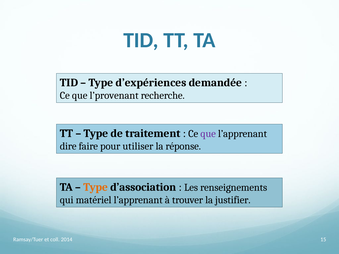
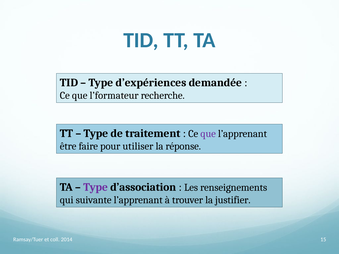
l’provenant: l’provenant -> l’formateur
dire: dire -> être
Type at (96, 187) colour: orange -> purple
matériel: matériel -> suivante
